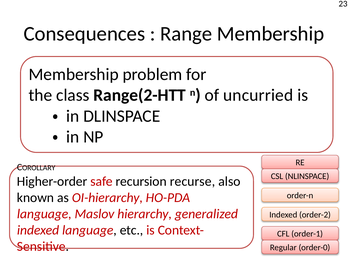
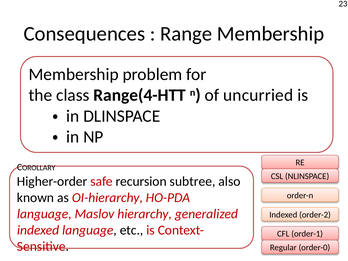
Range(2-HTT: Range(2-HTT -> Range(4-HTT
recurse: recurse -> subtree
